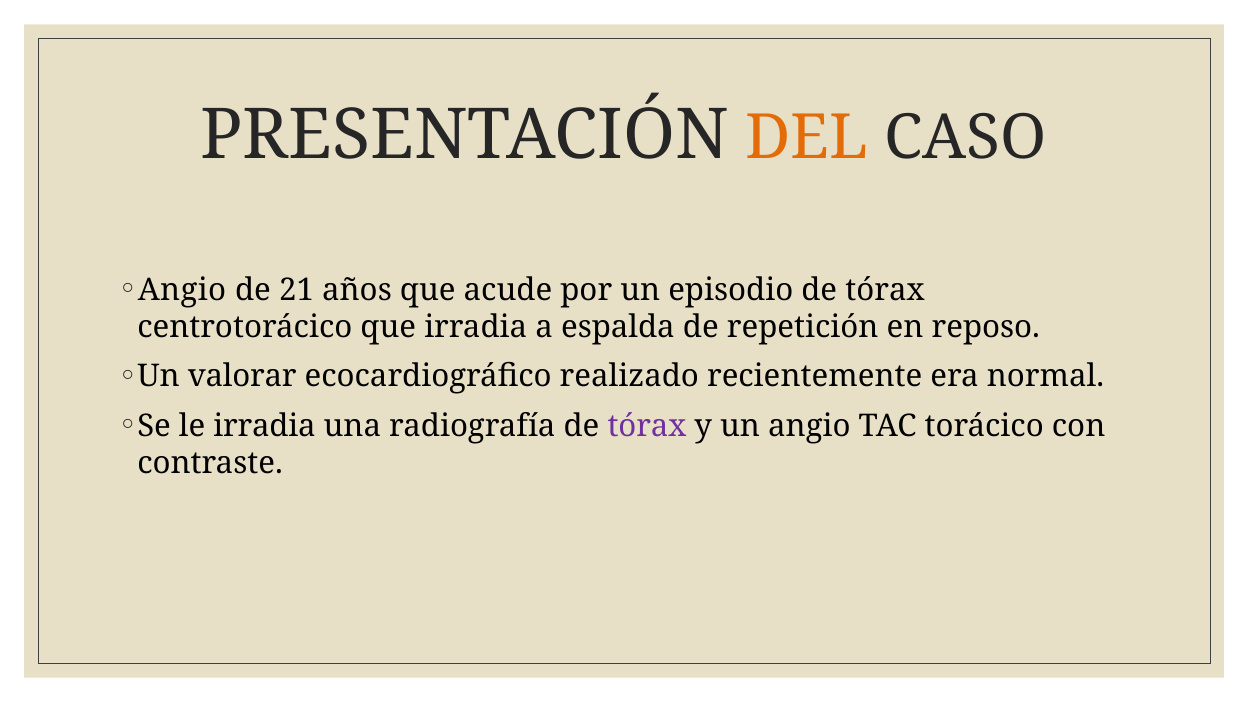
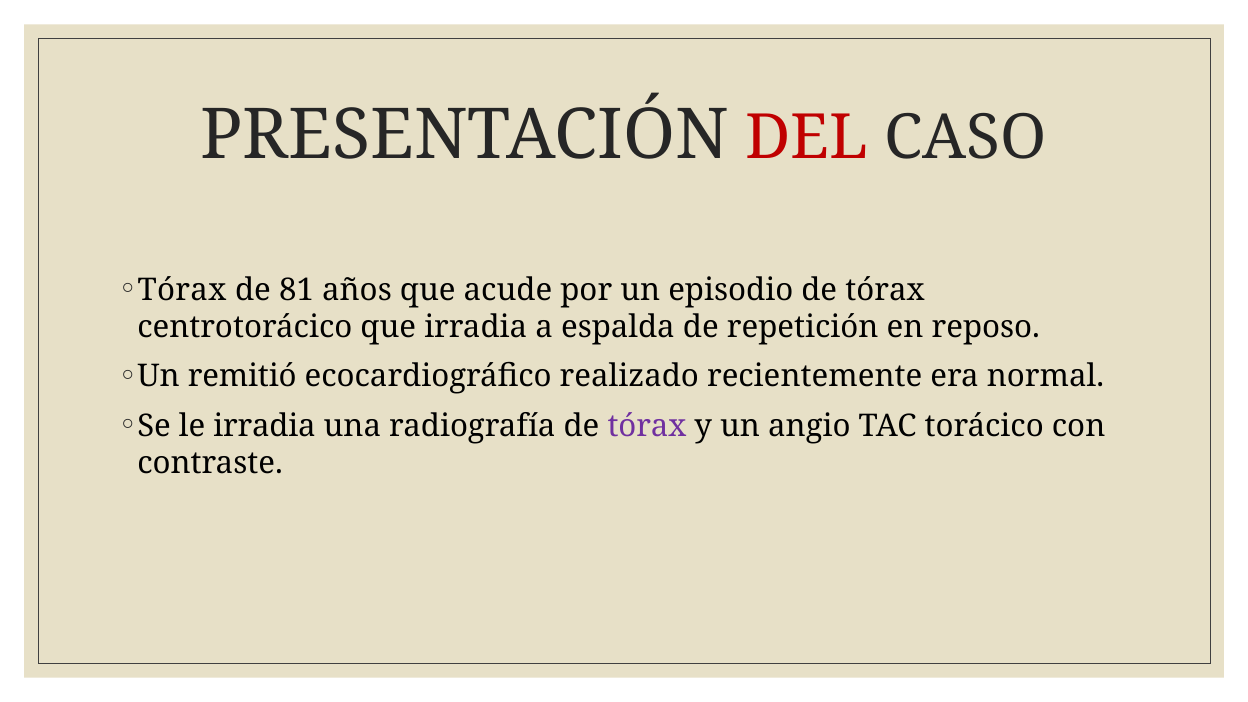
DEL colour: orange -> red
Angio at (182, 290): Angio -> Tórax
21: 21 -> 81
valorar: valorar -> remitió
